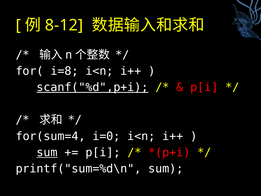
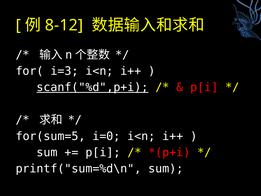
i=8: i=8 -> i=3
for(sum=4: for(sum=4 -> for(sum=5
sum at (47, 152) underline: present -> none
